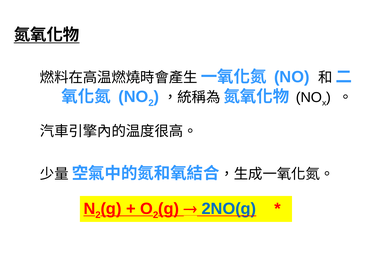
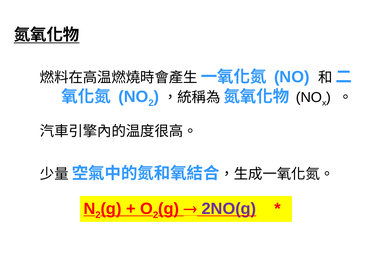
2NO(g colour: blue -> purple
